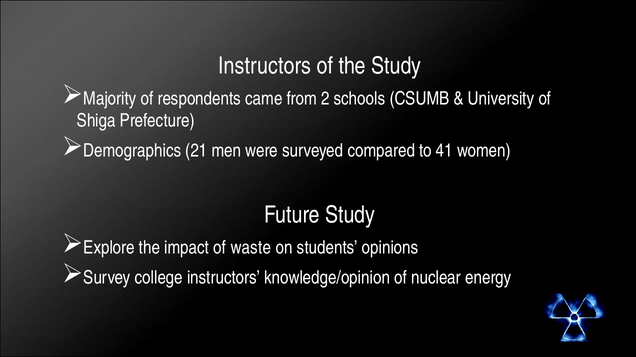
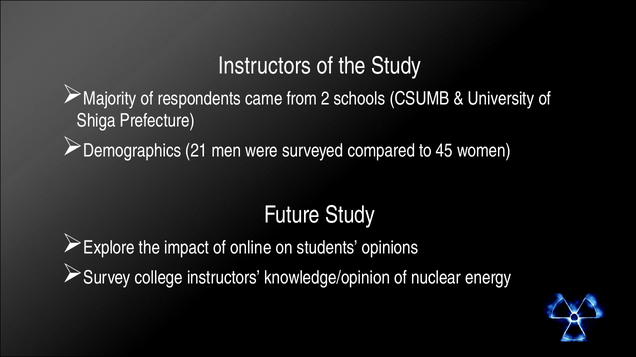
41: 41 -> 45
waste: waste -> online
